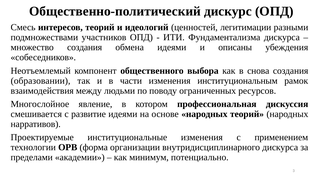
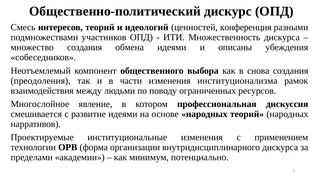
легитимации: легитимации -> конференция
Фундаментализма: Фундаментализма -> Множественность
образовании: образовании -> преодоления
институциональным: институциональным -> институционализма
